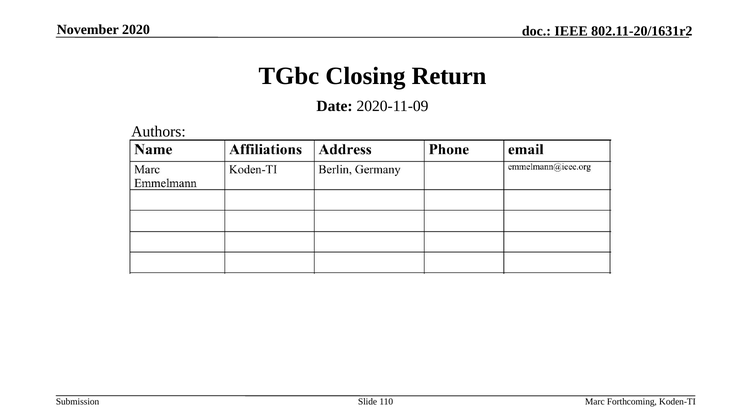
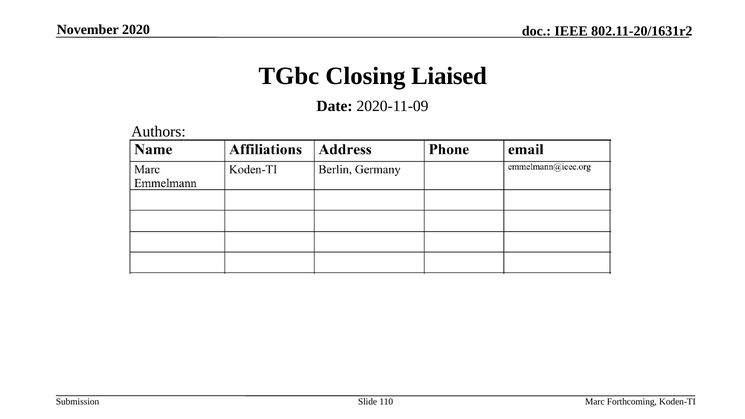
Return: Return -> Liaised
